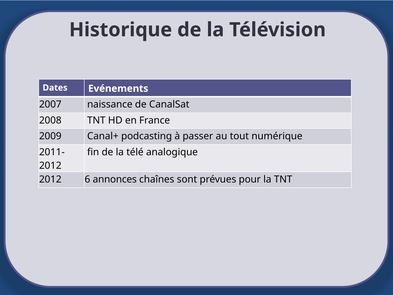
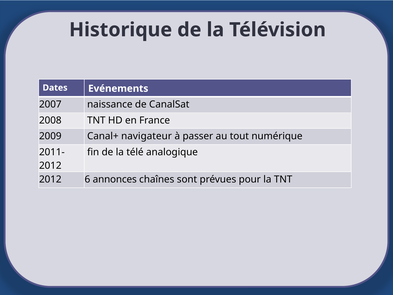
podcasting: podcasting -> navigateur
